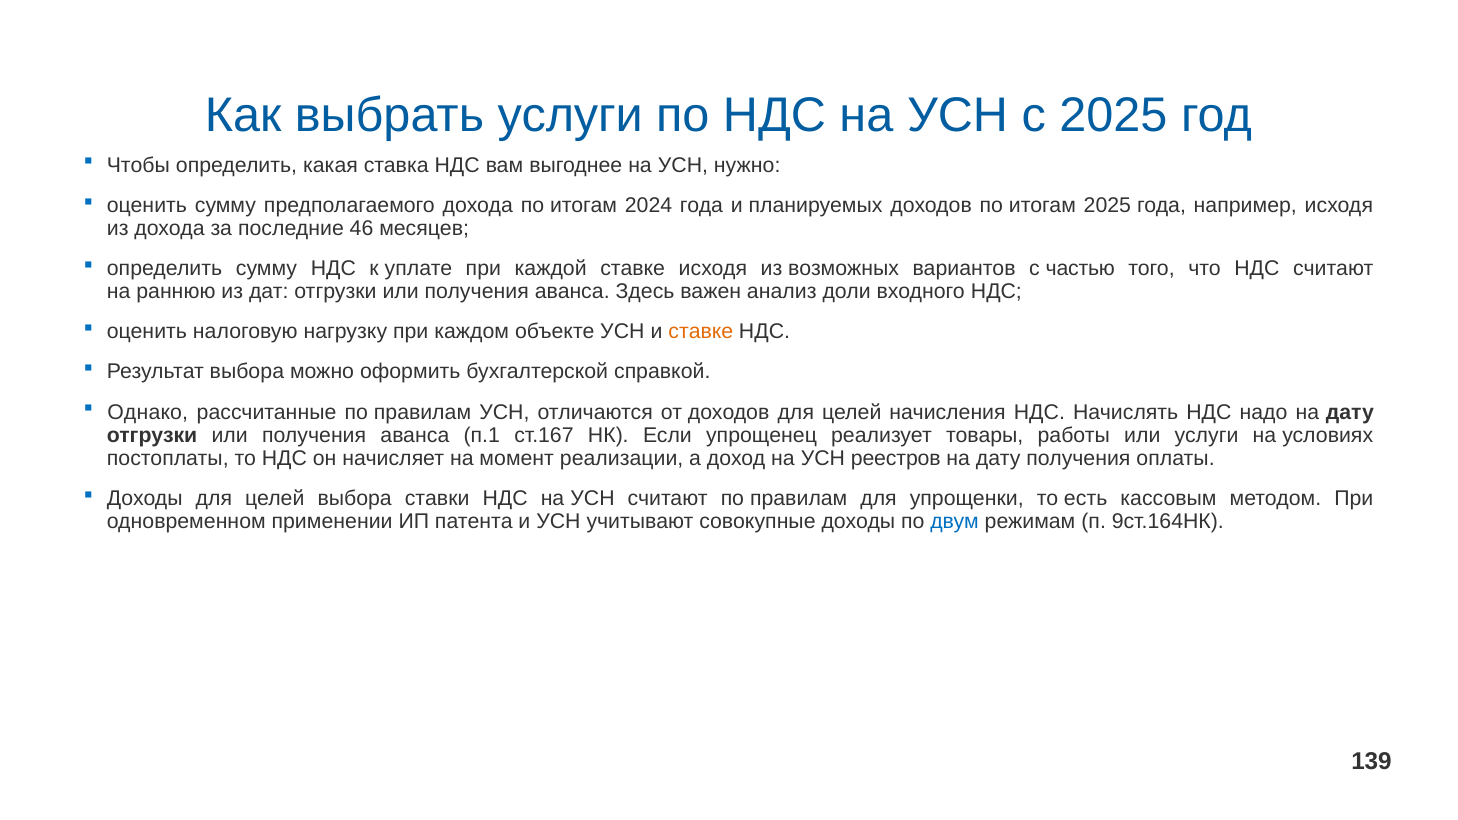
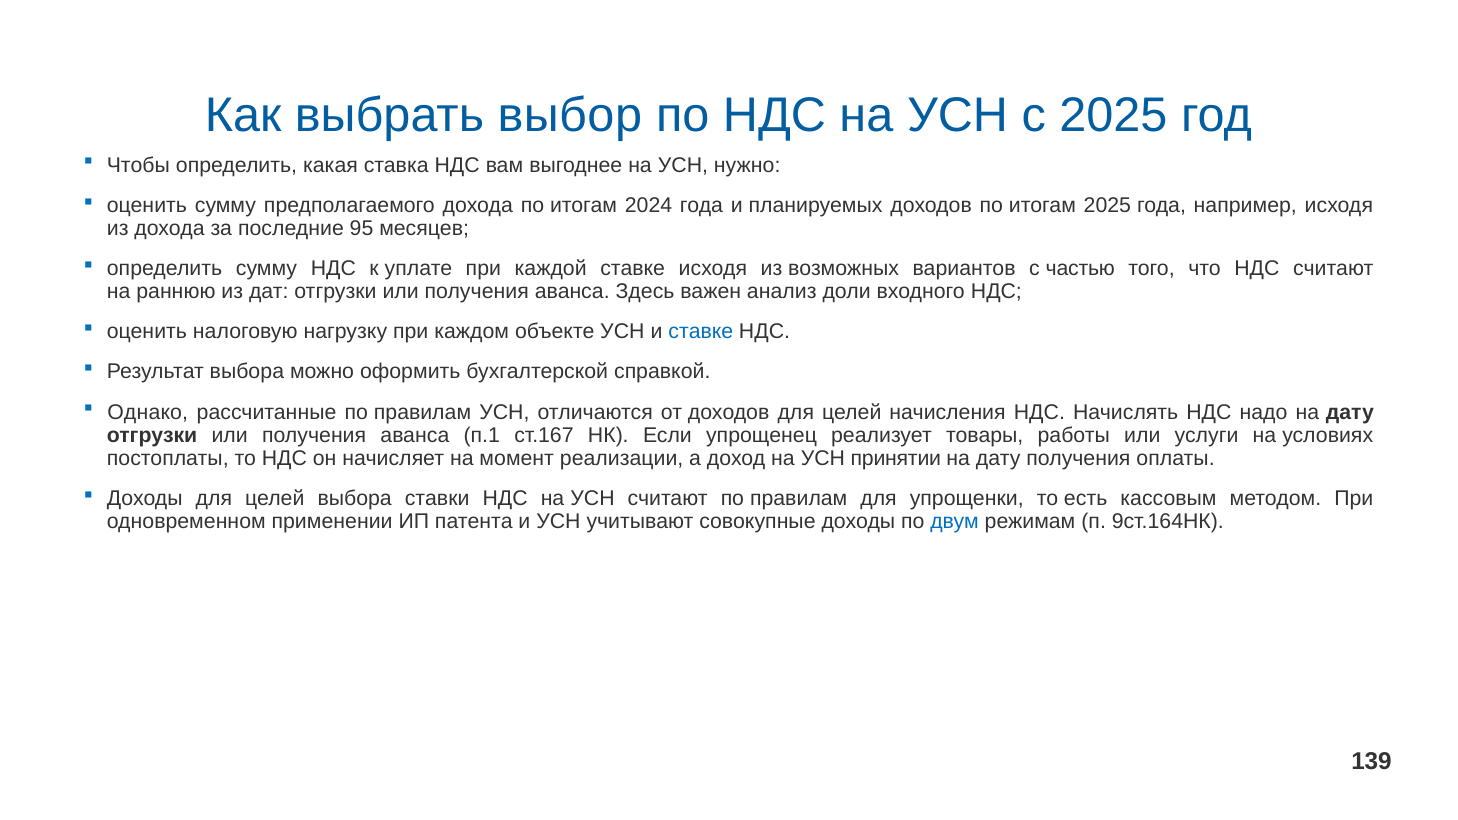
выбрать услуги: услуги -> выбор
46: 46 -> 95
ставке at (701, 332) colour: orange -> blue
реестров: реестров -> принятии
